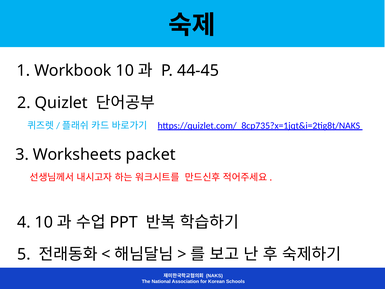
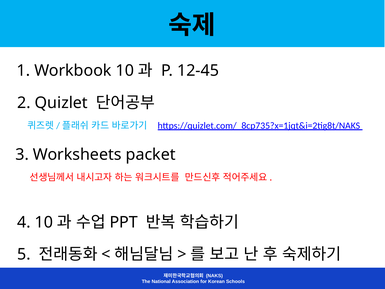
44-45: 44-45 -> 12-45
